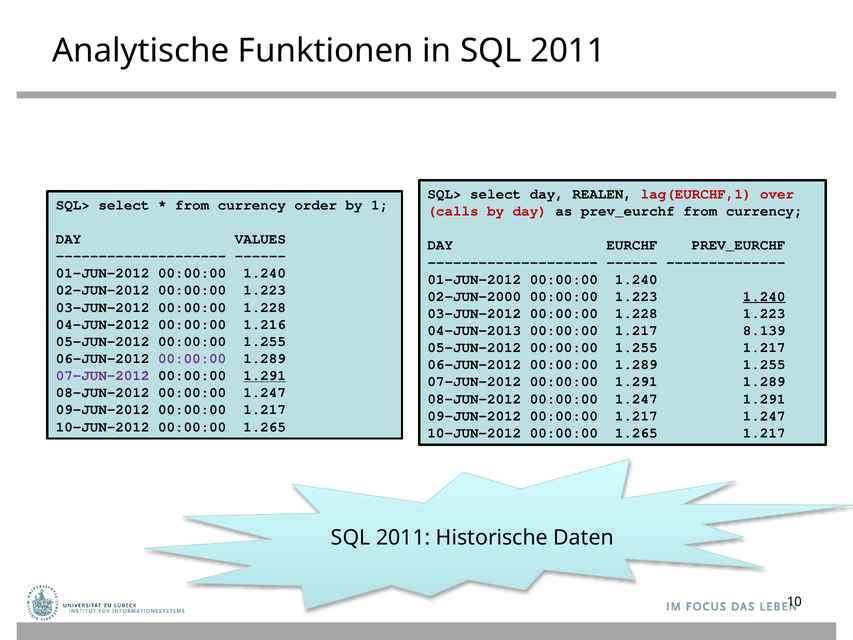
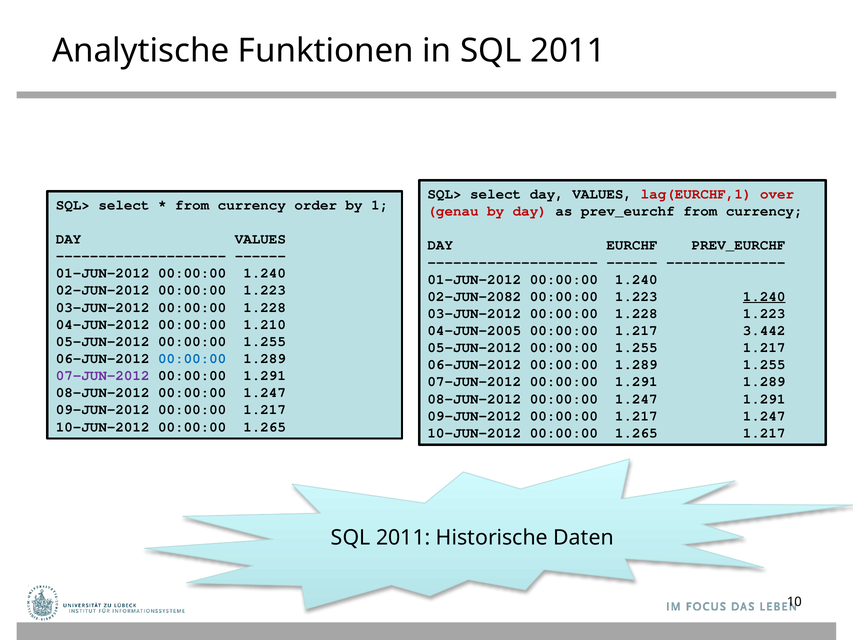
select day REALEN: REALEN -> VALUES
calls: calls -> genau
02-JUN-2000: 02-JUN-2000 -> 02-JUN-2082
1.216: 1.216 -> 1.210
04-JUN-2013: 04-JUN-2013 -> 04-JUN-2005
8.139: 8.139 -> 3.442
00:00:00 at (192, 358) colour: purple -> blue
1.291 at (265, 375) underline: present -> none
